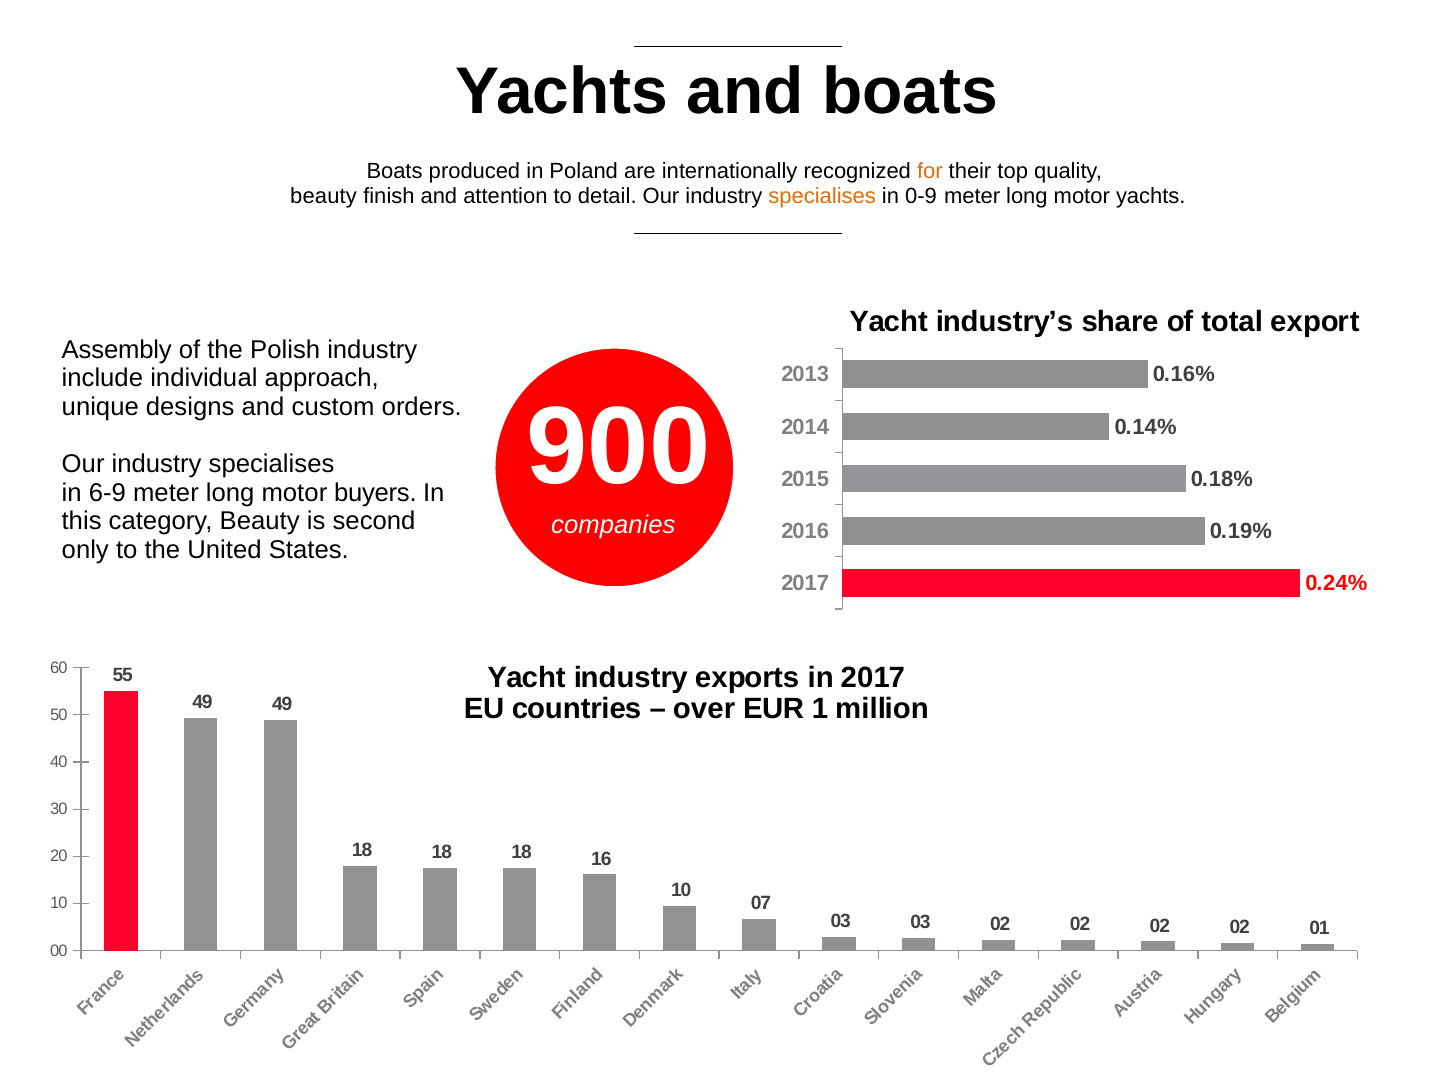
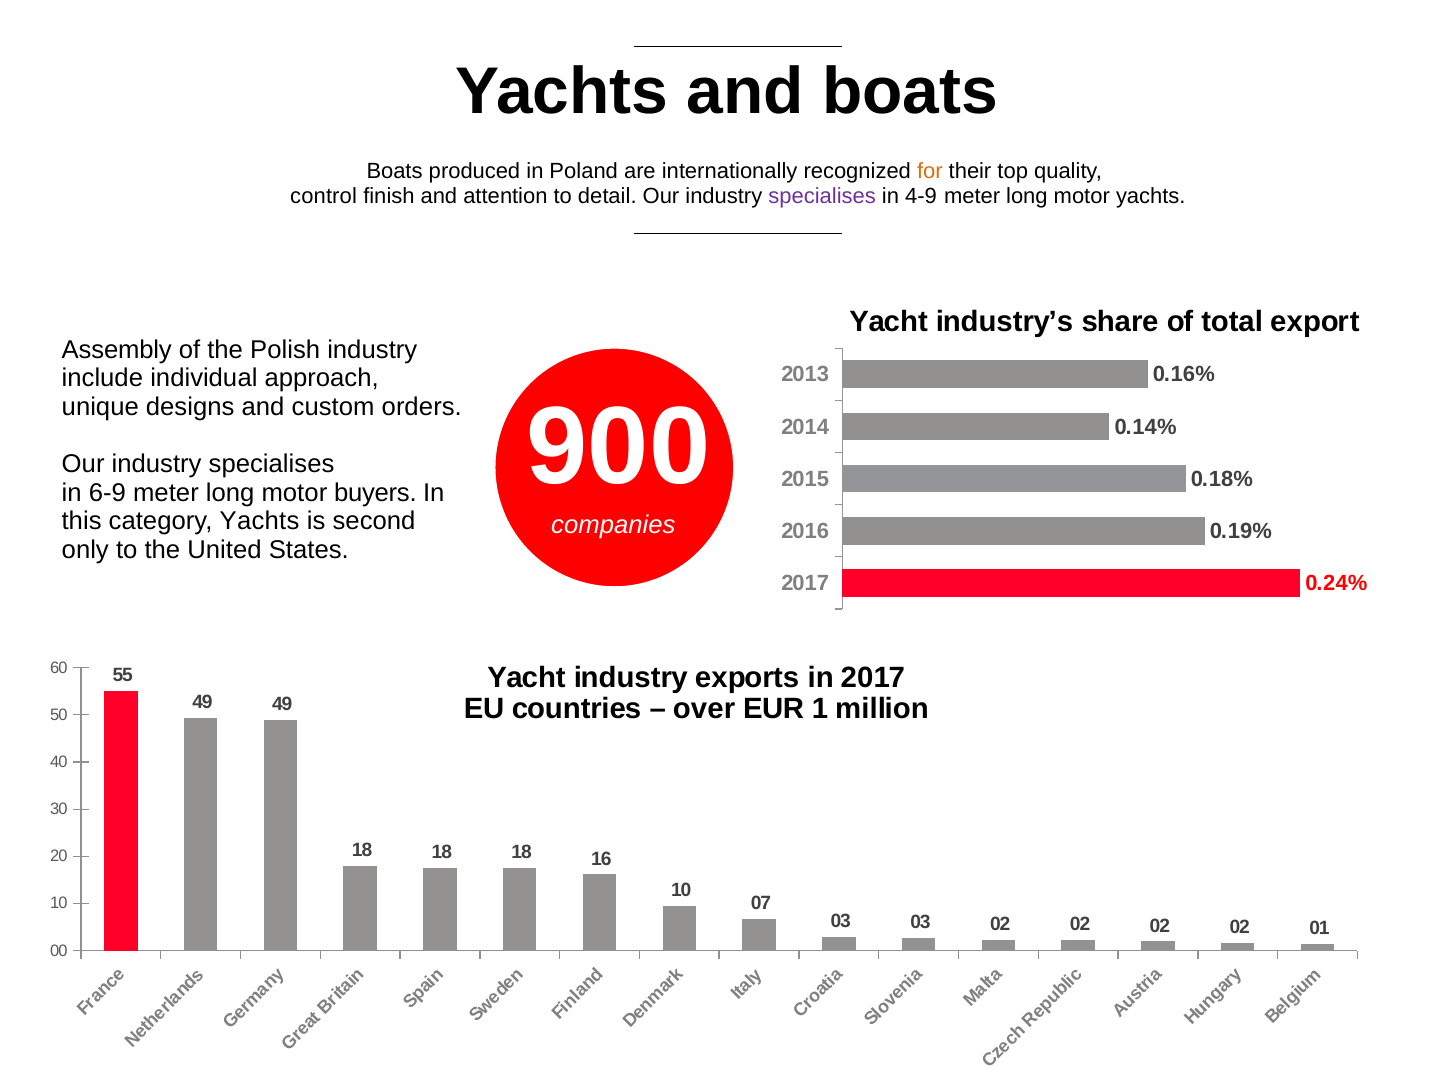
beauty at (324, 196): beauty -> control
specialises at (822, 196) colour: orange -> purple
0-9: 0-9 -> 4-9
category Beauty: Beauty -> Yachts
